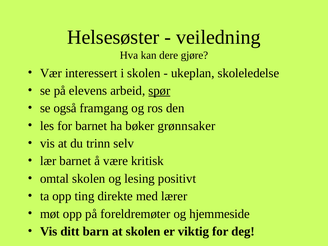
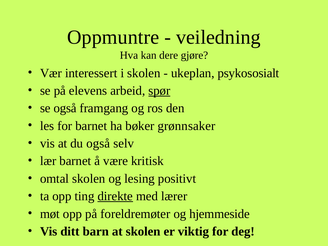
Helsesøster: Helsesøster -> Oppmuntre
skoleledelse: skoleledelse -> psykososialt
du trinn: trinn -> også
direkte underline: none -> present
